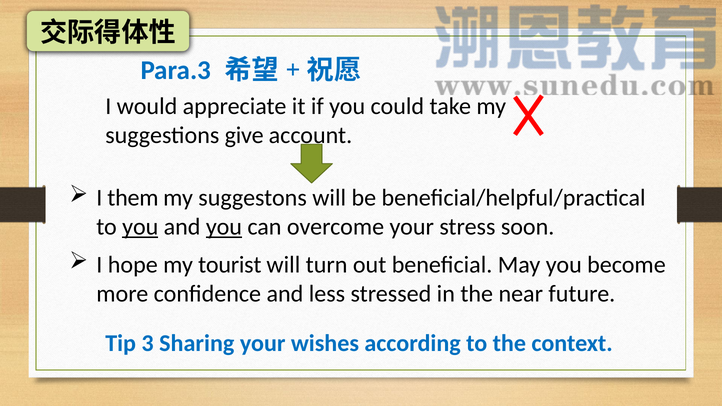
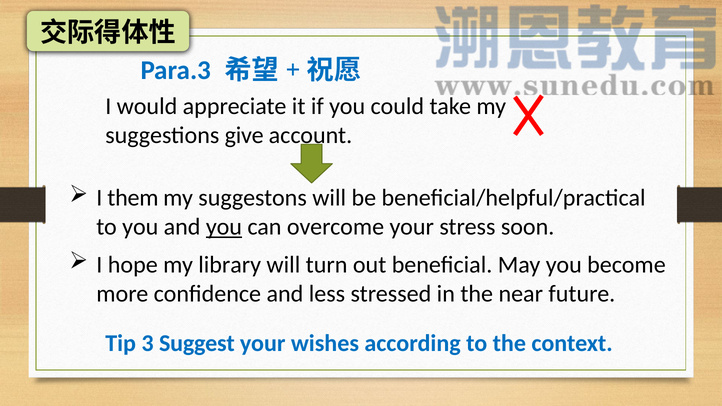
you at (140, 227) underline: present -> none
tourist: tourist -> library
Sharing: Sharing -> Suggest
